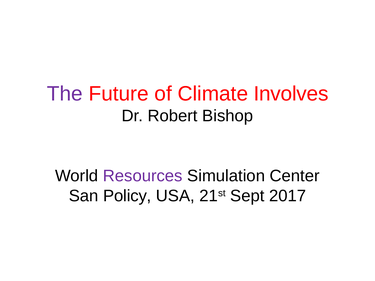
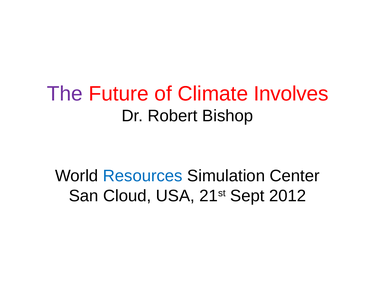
Resources colour: purple -> blue
Policy: Policy -> Cloud
2017: 2017 -> 2012
